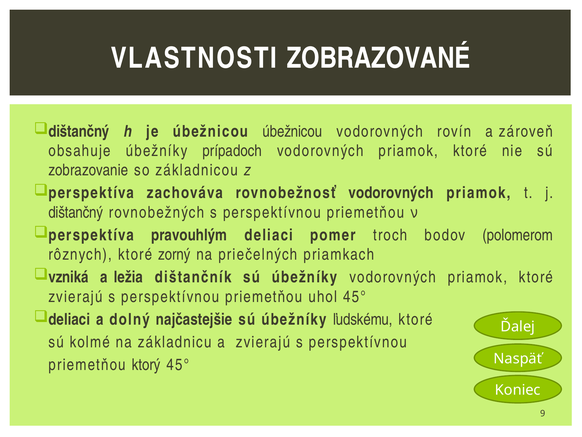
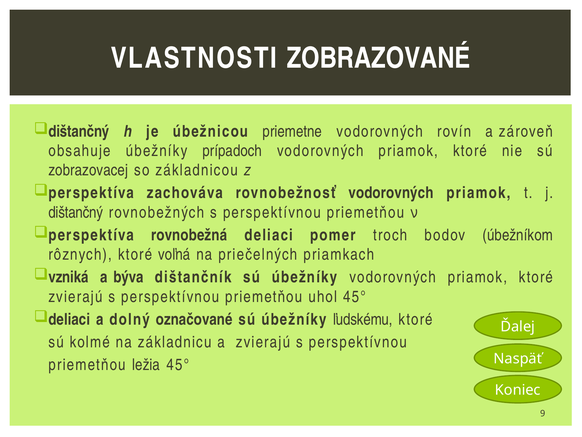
úbežnicou úbežnicou: úbežnicou -> priemetne
zobrazovanie: zobrazovanie -> zobrazovacej
pravouhlým: pravouhlým -> rovnobežná
polomerom: polomerom -> úbežníkom
zorný: zorný -> voľná
ležia: ležia -> býva
najčastejšie: najčastejšie -> označované
ktorý: ktorý -> ležia
